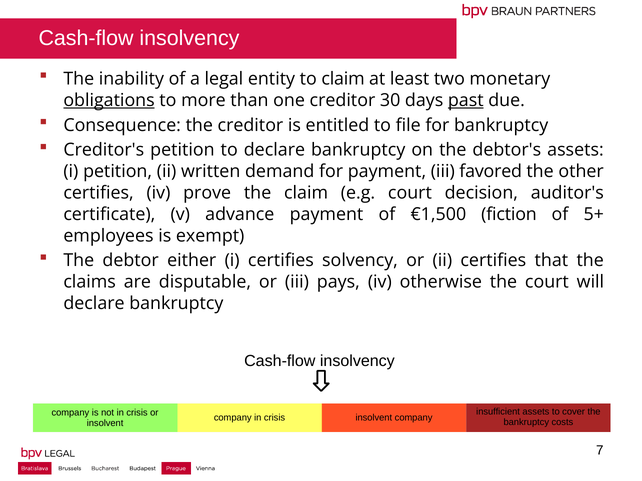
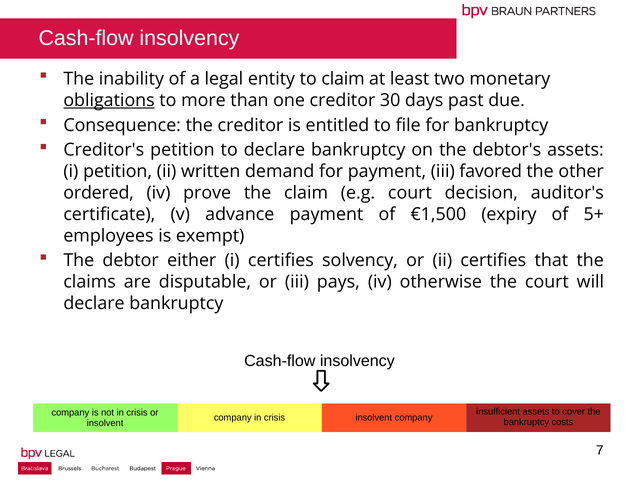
past underline: present -> none
certifies at (99, 193): certifies -> ordered
fiction: fiction -> expiry
